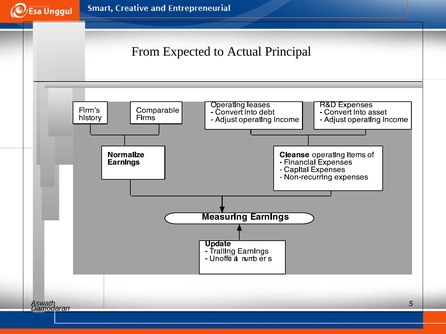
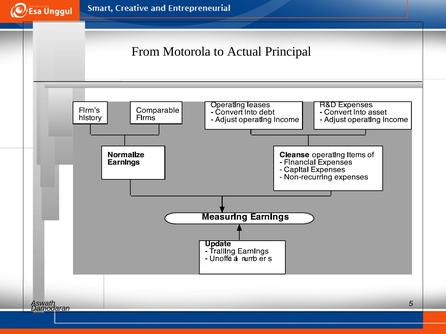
Expected: Expected -> Motorola
